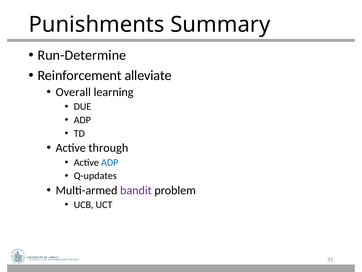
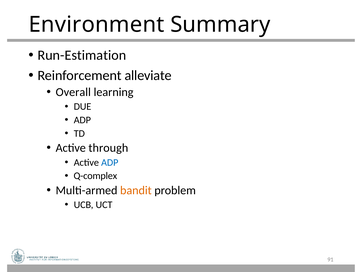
Punishments: Punishments -> Environment
Run-Determine: Run-Determine -> Run-Estimation
Q-updates: Q-updates -> Q-complex
bandit colour: purple -> orange
